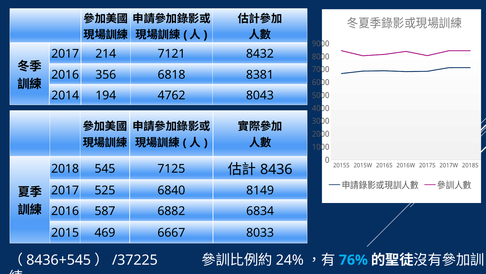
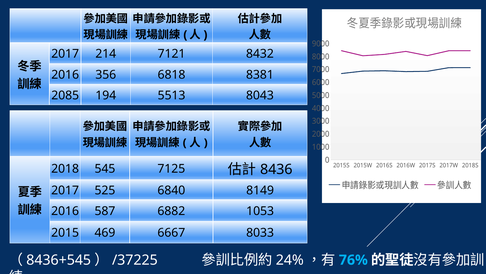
2014: 2014 -> 2085
4762: 4762 -> 5513
6834: 6834 -> 1053
